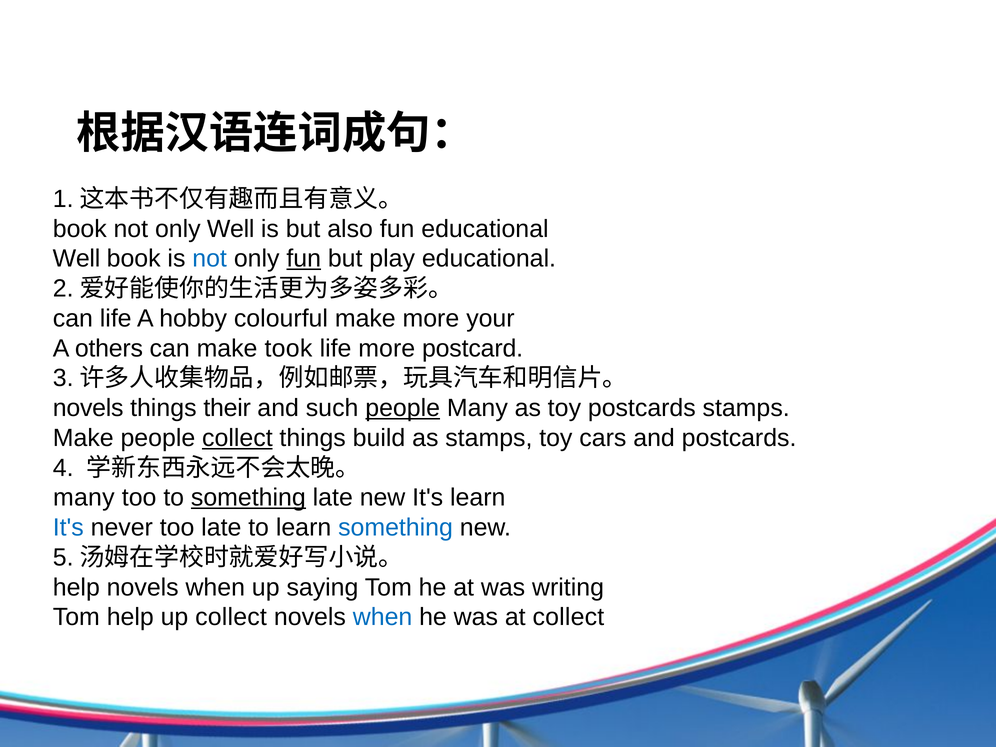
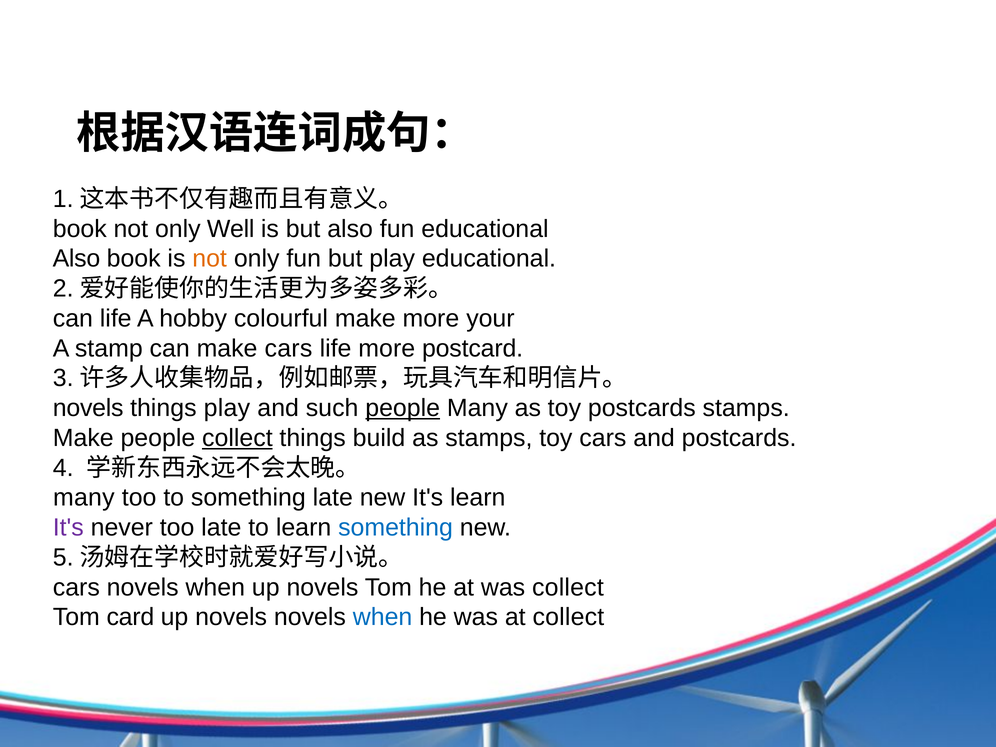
Well at (76, 259): Well -> Also
not at (210, 259) colour: blue -> orange
fun at (304, 259) underline: present -> none
others: others -> stamp
make took: took -> cars
things their: their -> play
something at (248, 498) underline: present -> none
It's at (68, 528) colour: blue -> purple
help at (76, 587): help -> cars
when up saying: saying -> novels
was writing: writing -> collect
Tom help: help -> card
collect at (231, 617): collect -> novels
